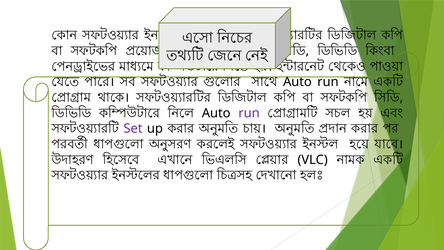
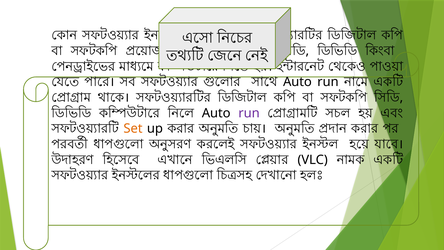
Set colour: purple -> orange
